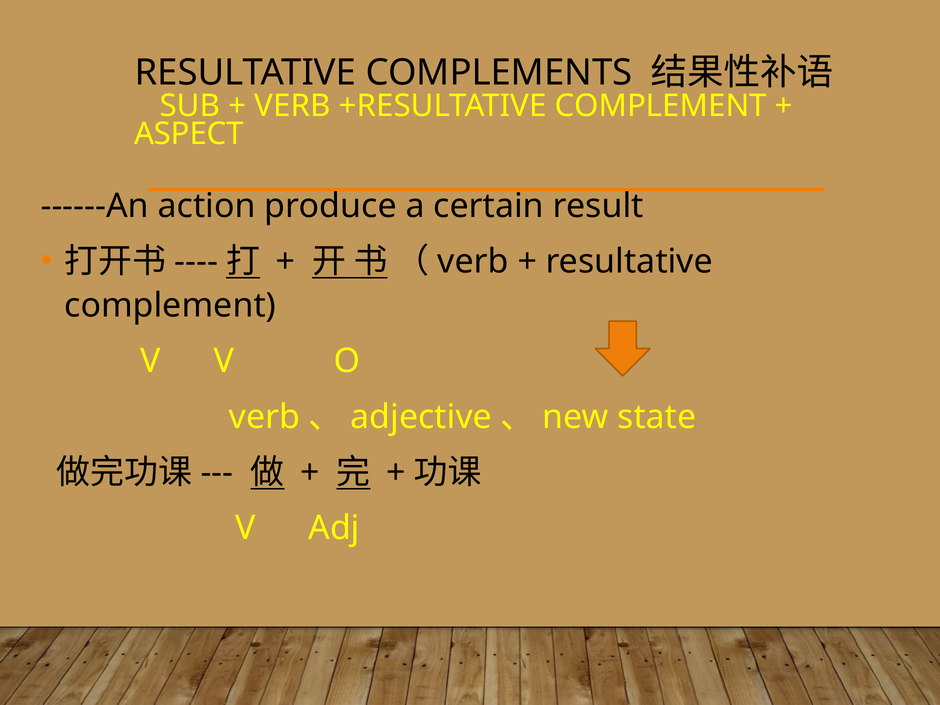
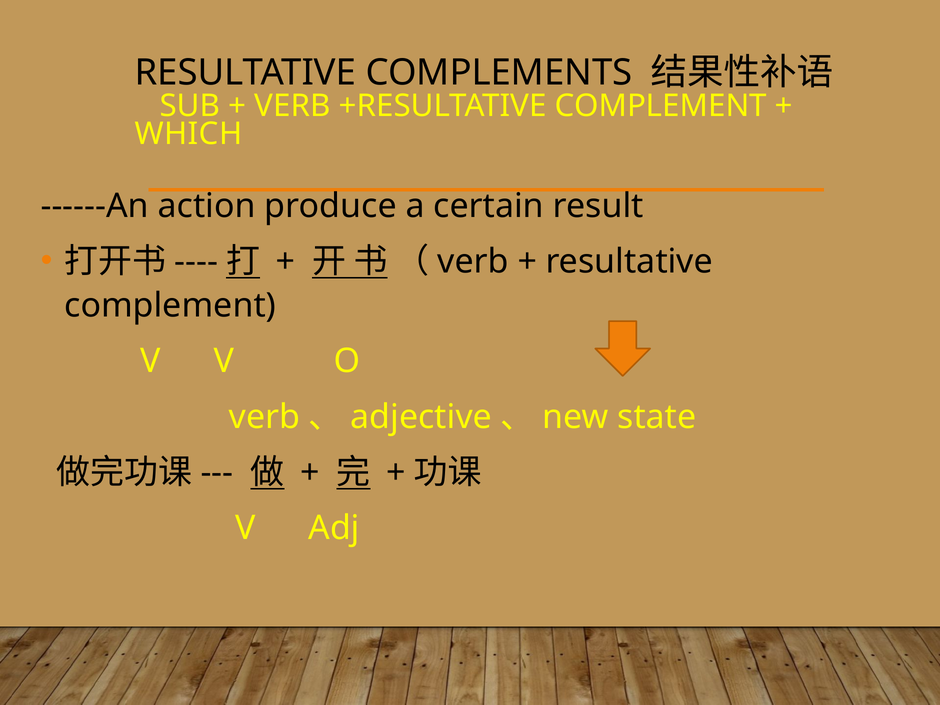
ASPECT: ASPECT -> WHICH
